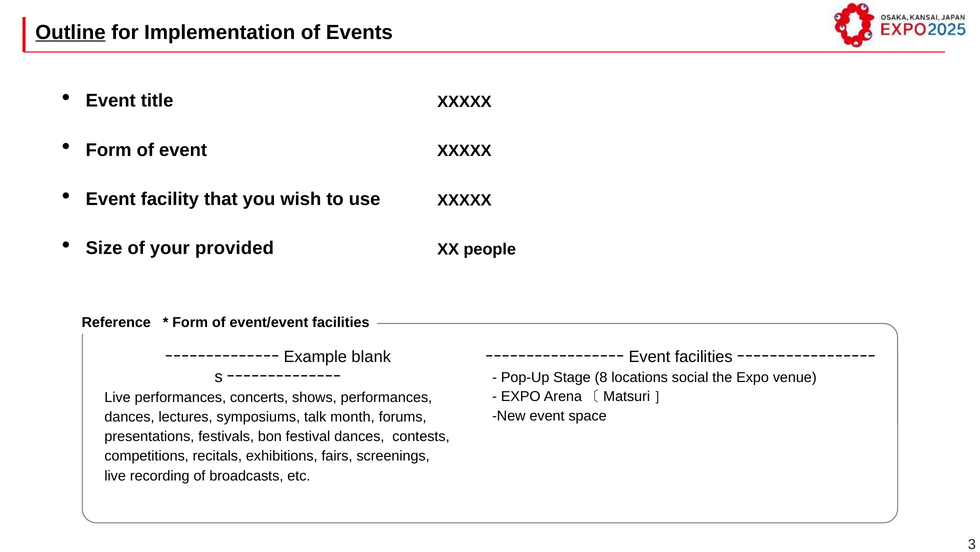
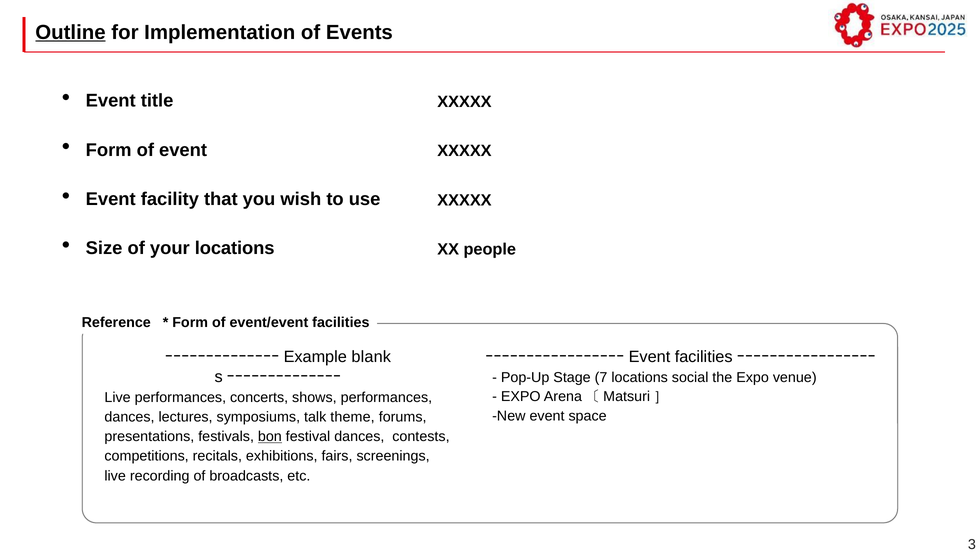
your provided: provided -> locations
8: 8 -> 7
month: month -> theme
bon underline: none -> present
